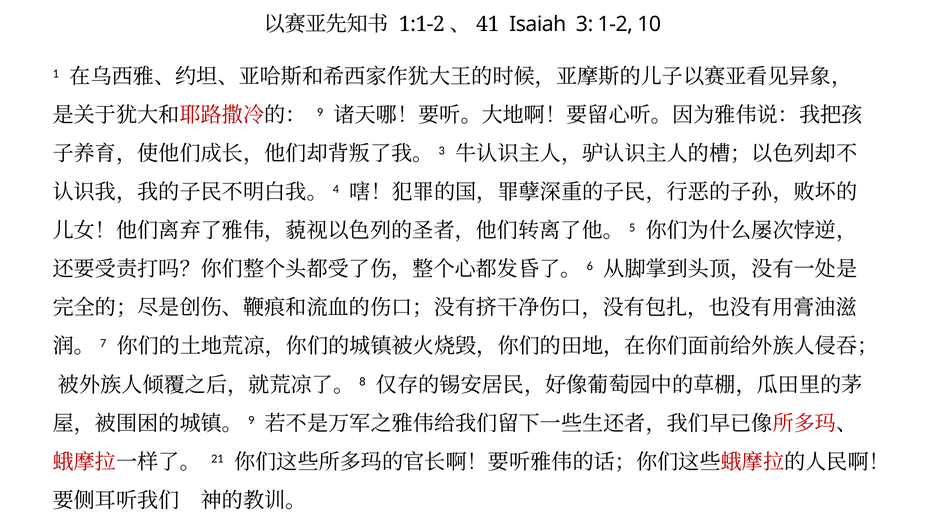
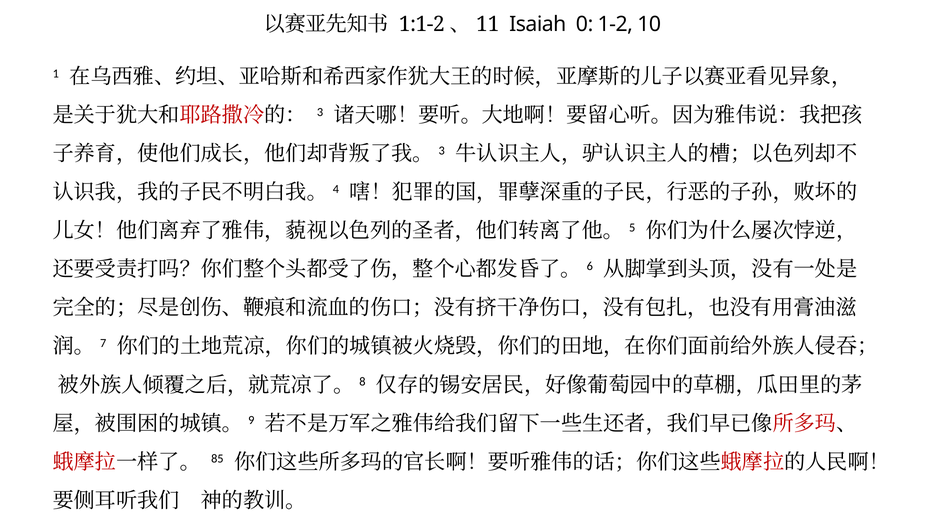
41: 41 -> 11
3: 3 -> 0
9: 9 -> 3
21: 21 -> 85
